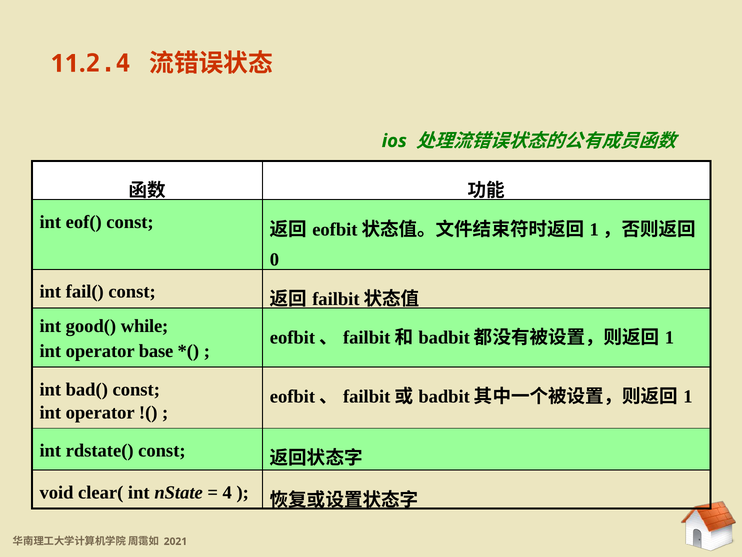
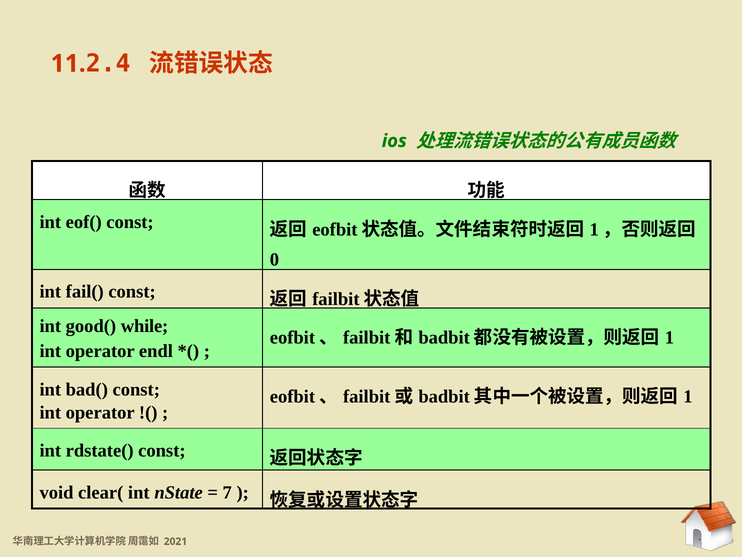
base: base -> endl
4: 4 -> 7
